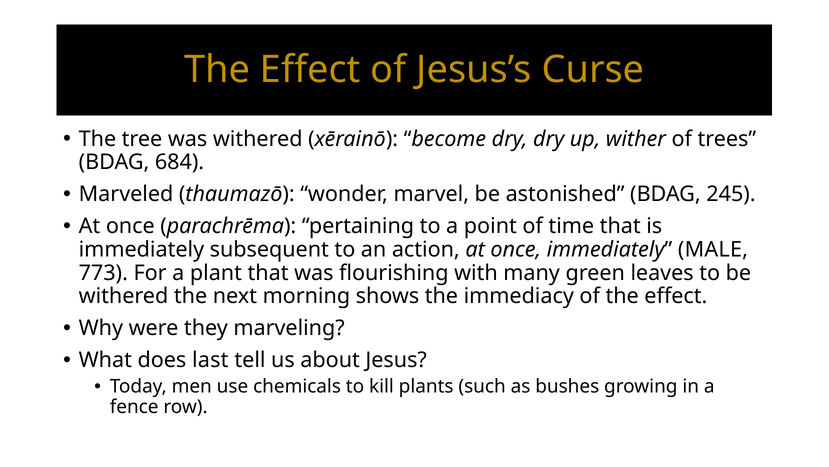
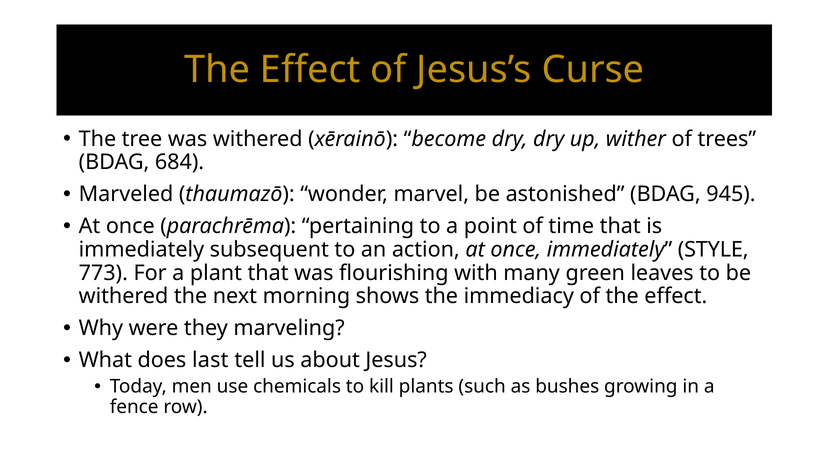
245: 245 -> 945
MALE: MALE -> STYLE
